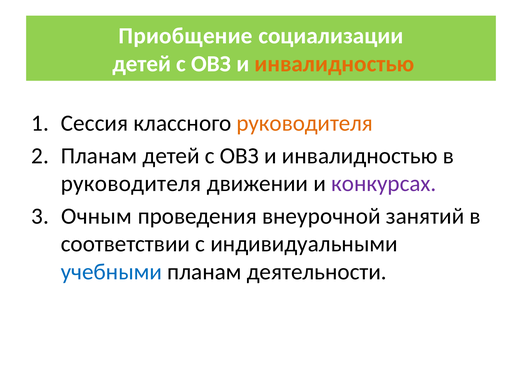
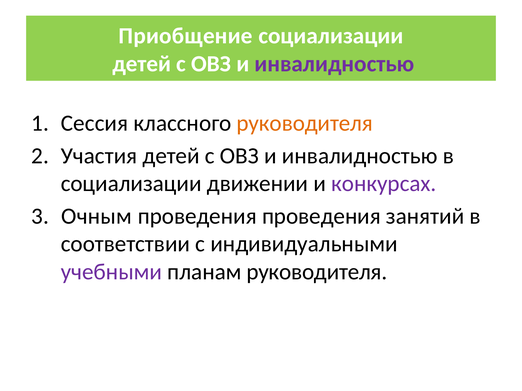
инвалидностью at (334, 64) colour: orange -> purple
Планам at (99, 156): Планам -> Участия
руководителя at (131, 184): руководителя -> социализации
проведения внеурочной: внеурочной -> проведения
учебными colour: blue -> purple
планам деятельности: деятельности -> руководителя
